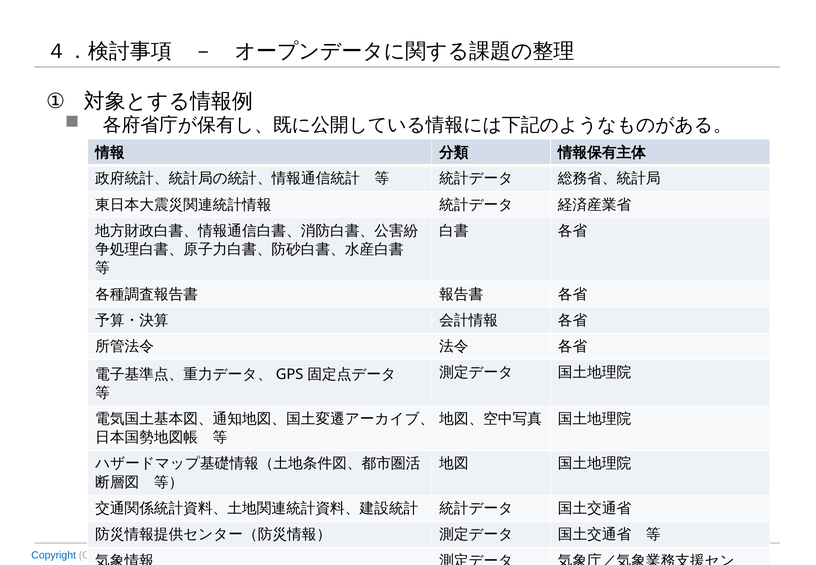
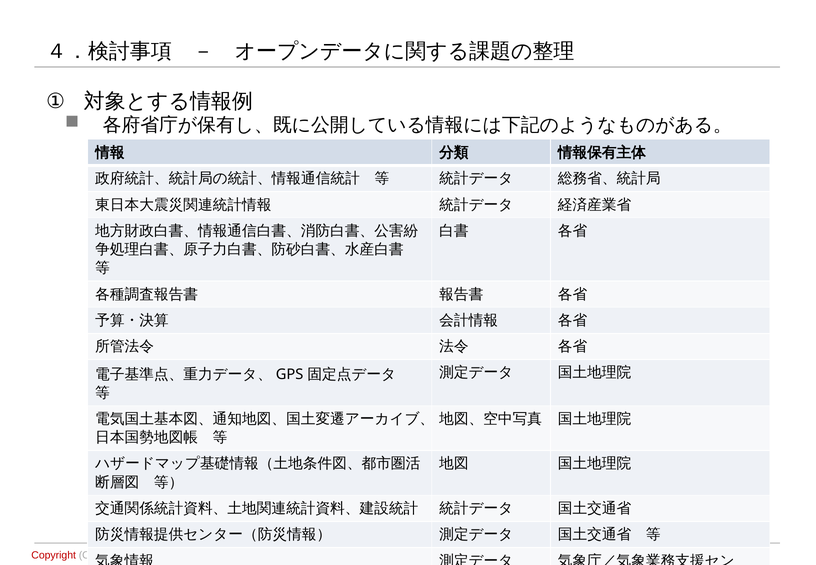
Copyright colour: blue -> red
